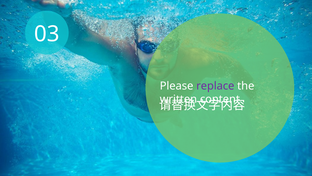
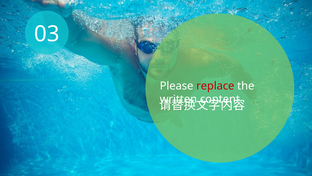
replace colour: purple -> red
